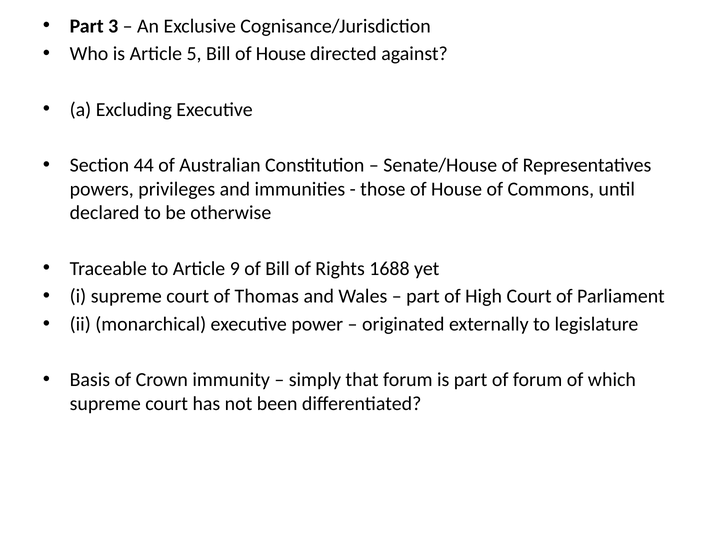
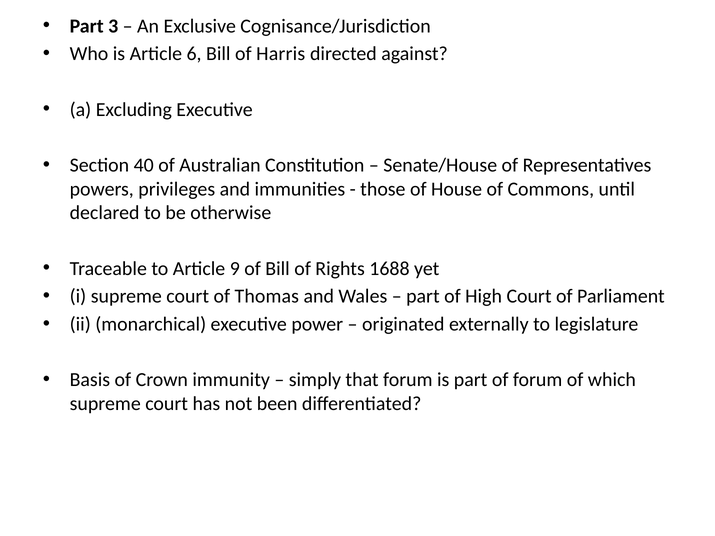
5: 5 -> 6
Bill of House: House -> Harris
44: 44 -> 40
